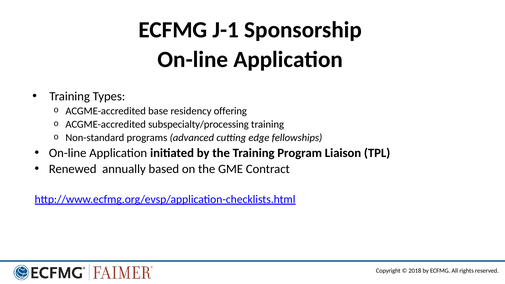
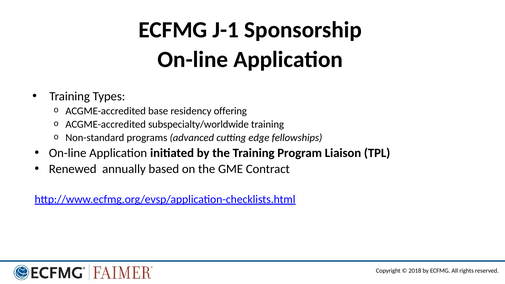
subspecialty/processing: subspecialty/processing -> subspecialty/worldwide
